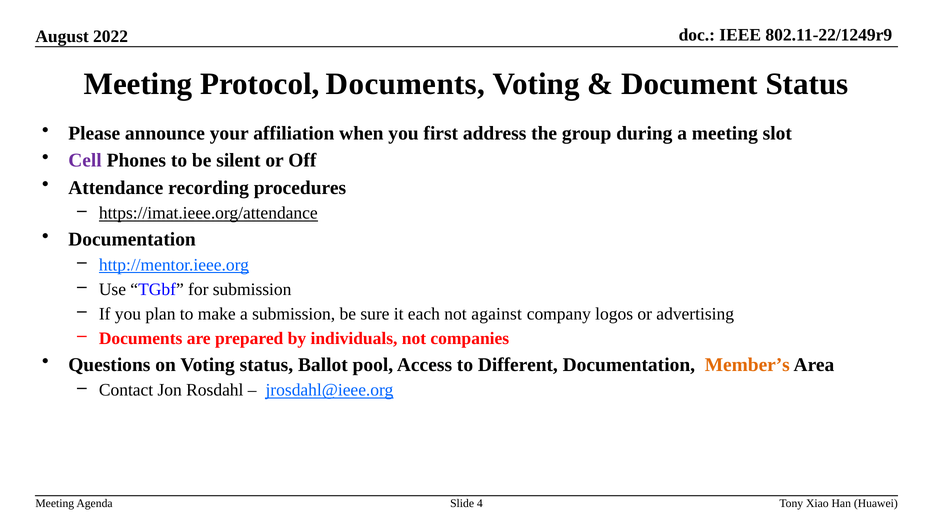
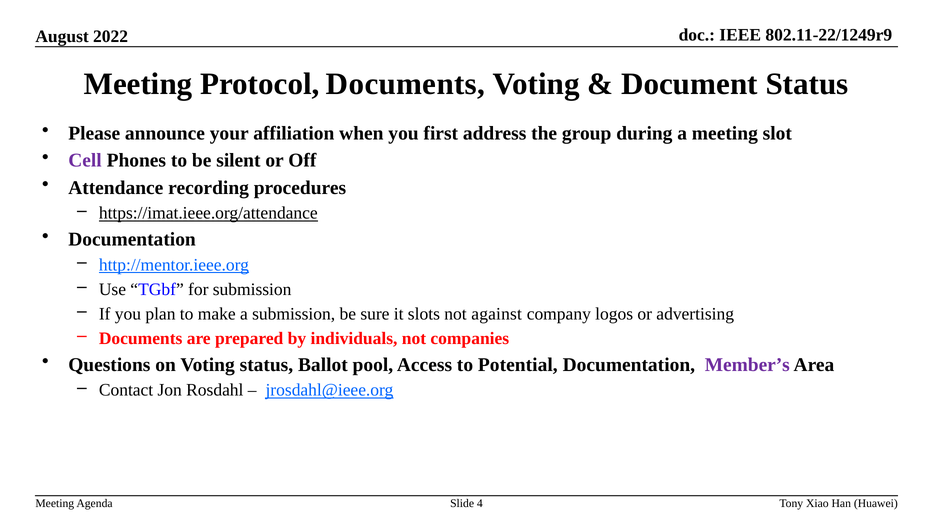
each: each -> slots
Different: Different -> Potential
Member’s colour: orange -> purple
